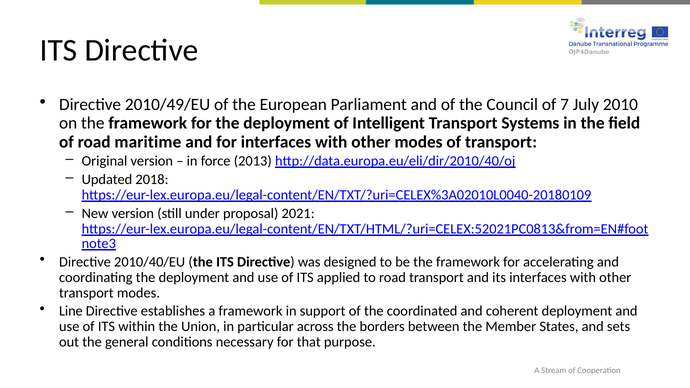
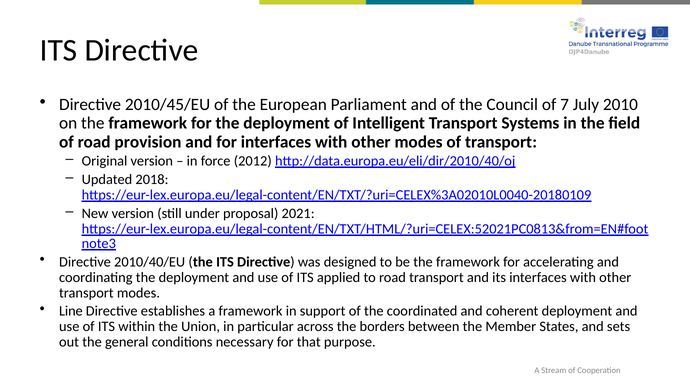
2010/49/EU: 2010/49/EU -> 2010/45/EU
maritime: maritime -> provision
2013: 2013 -> 2012
